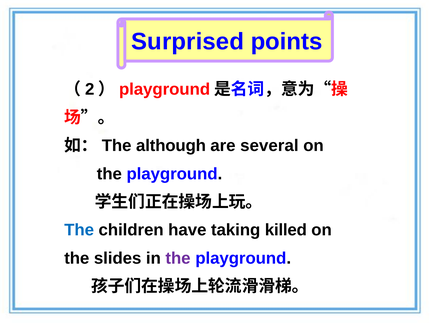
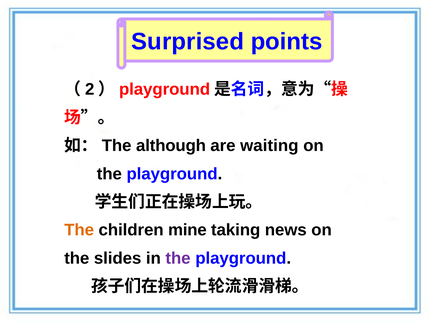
several: several -> waiting
The at (79, 230) colour: blue -> orange
have: have -> mine
killed: killed -> news
